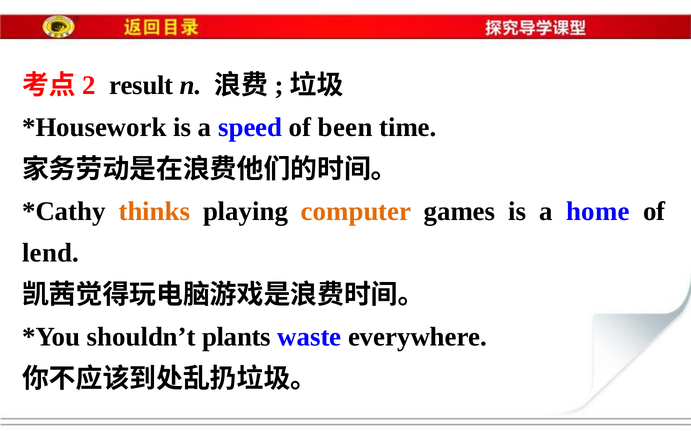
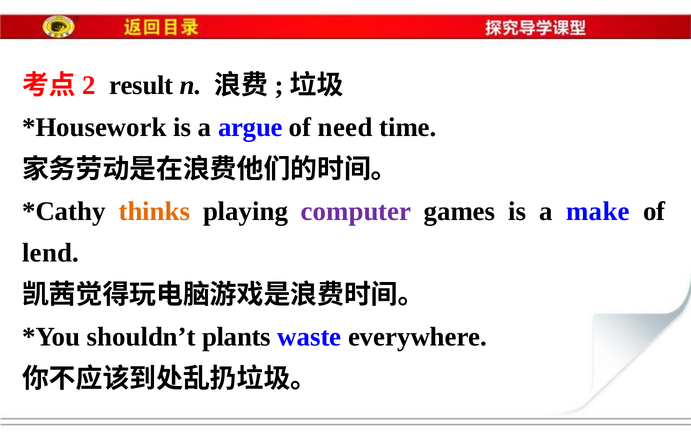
speed: speed -> argue
been: been -> need
computer colour: orange -> purple
home: home -> make
